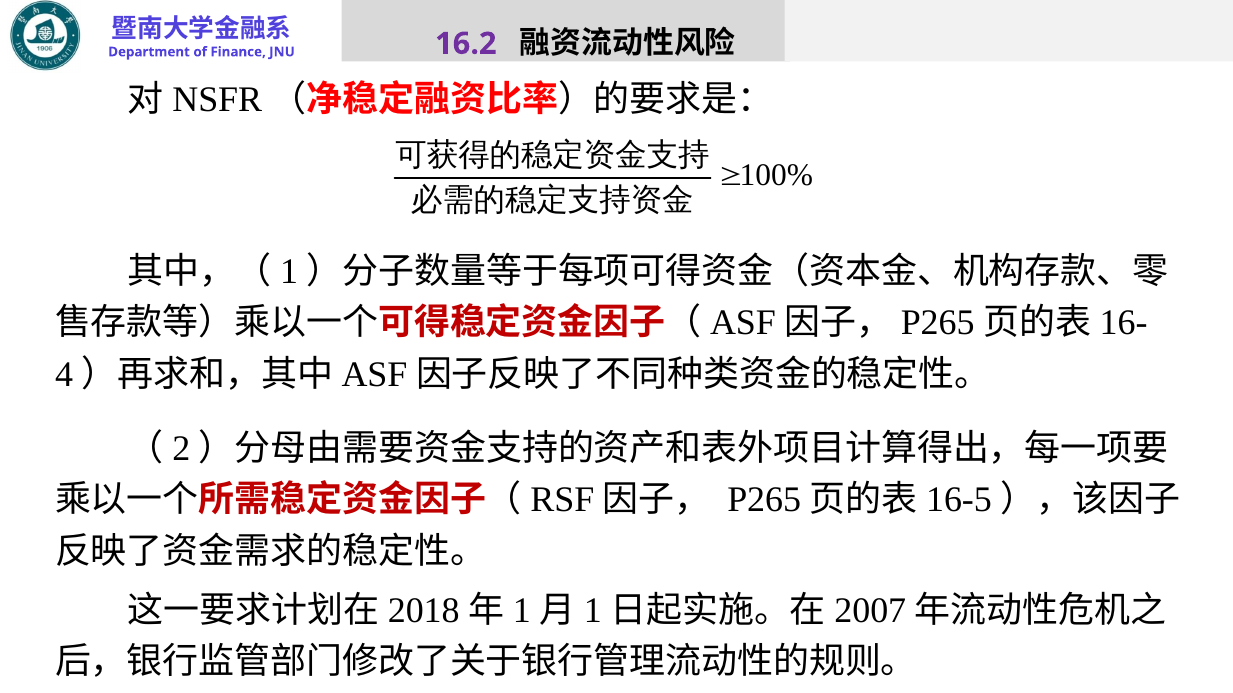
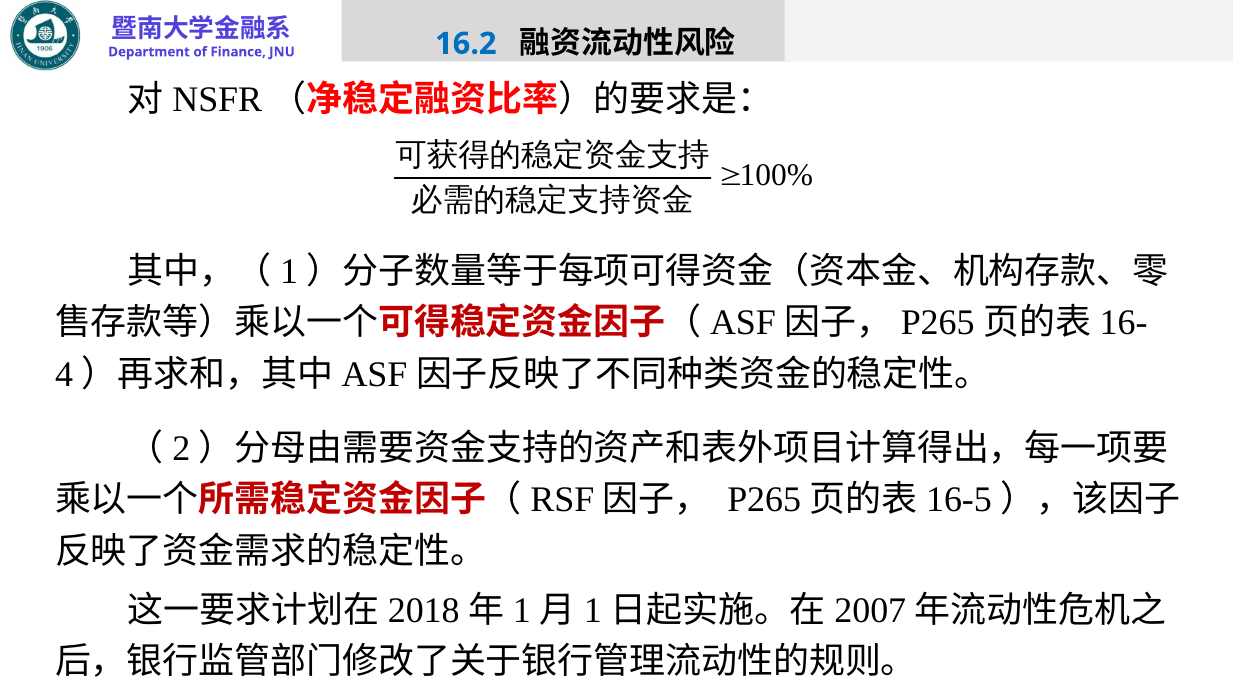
16.2 colour: purple -> blue
